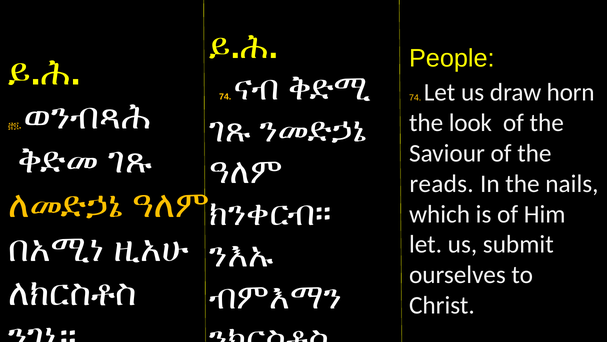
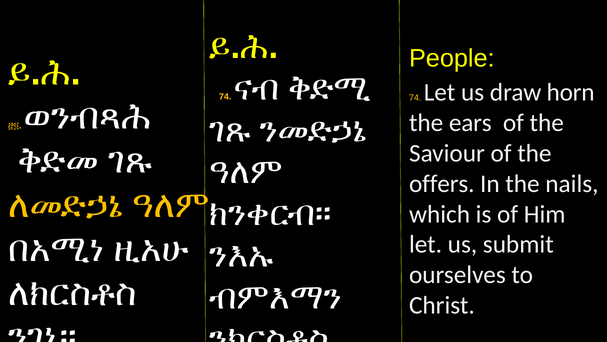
look: look -> ears
reads: reads -> offers
